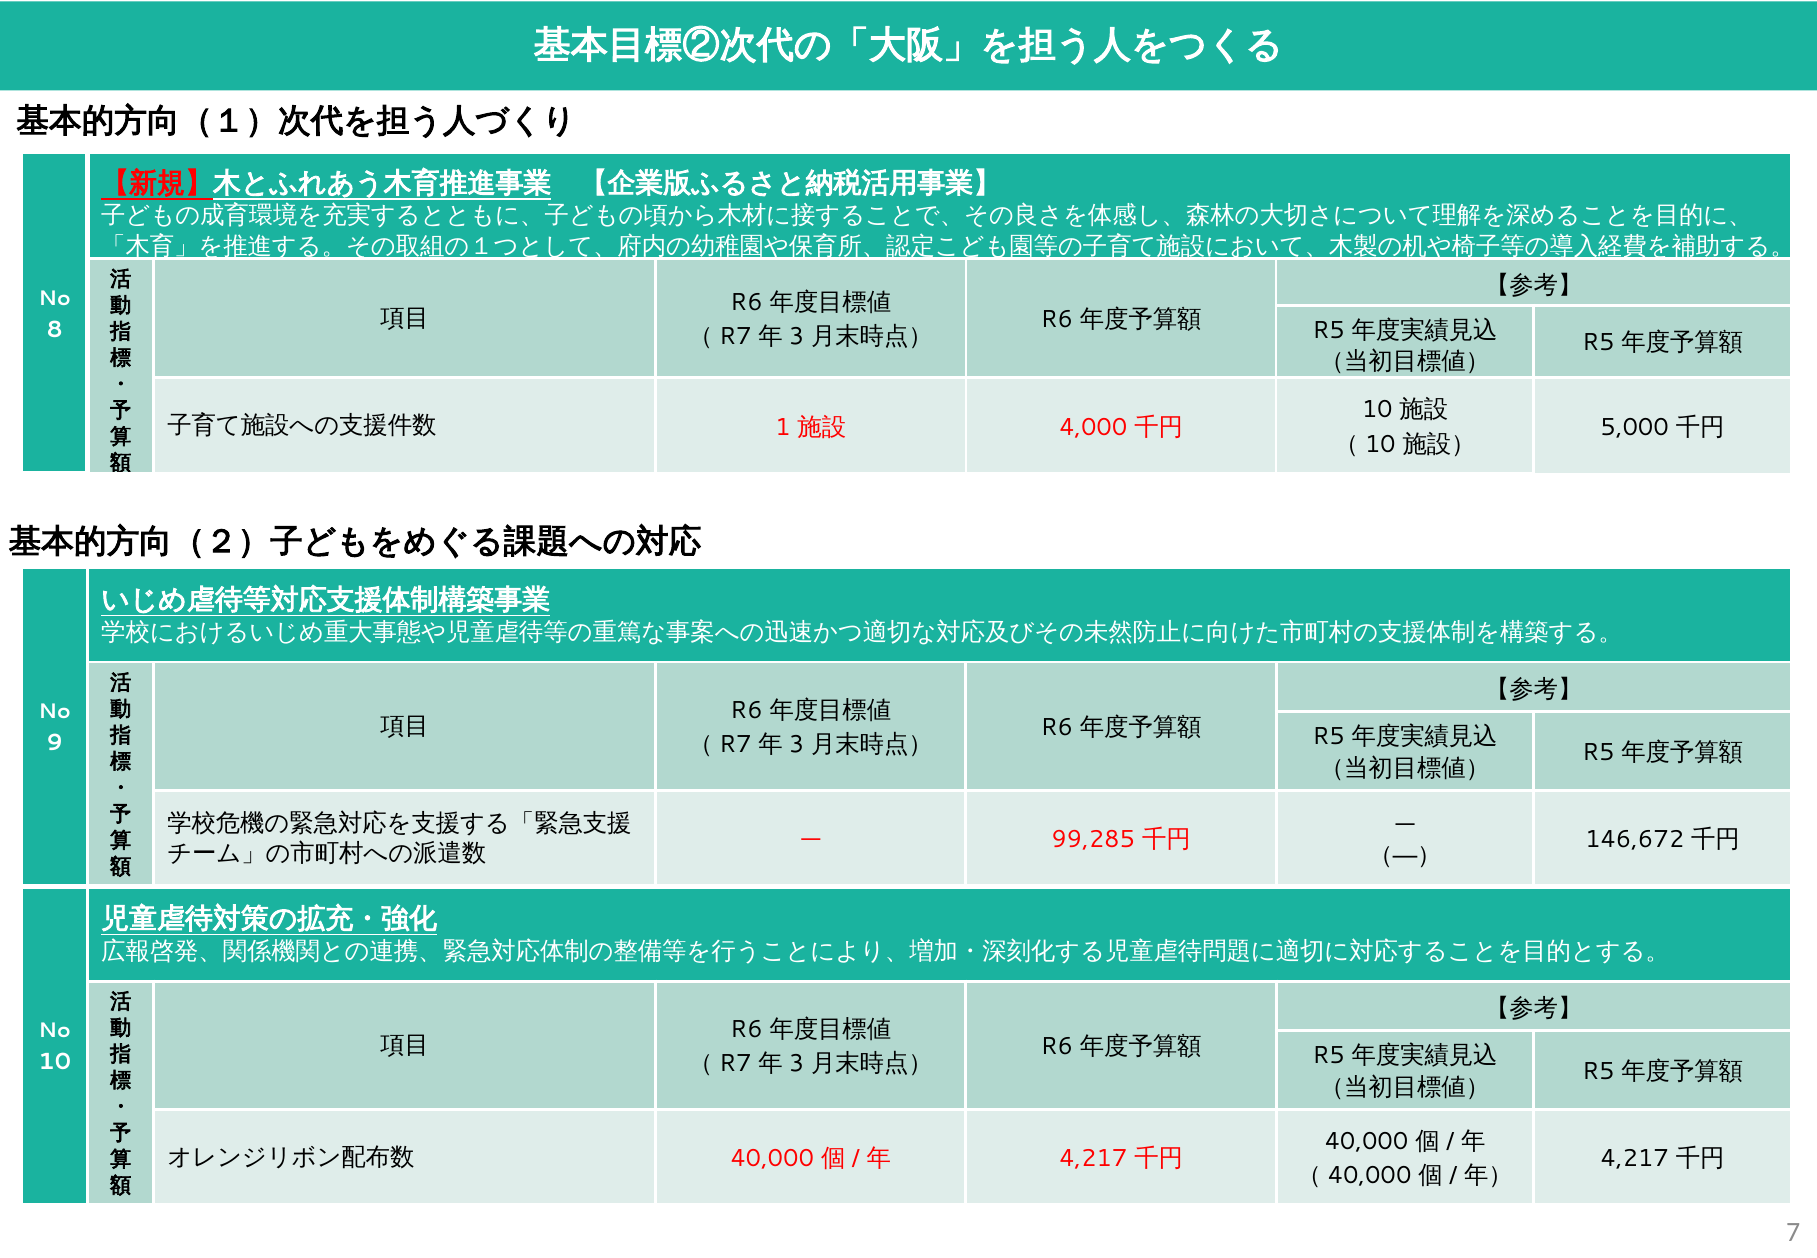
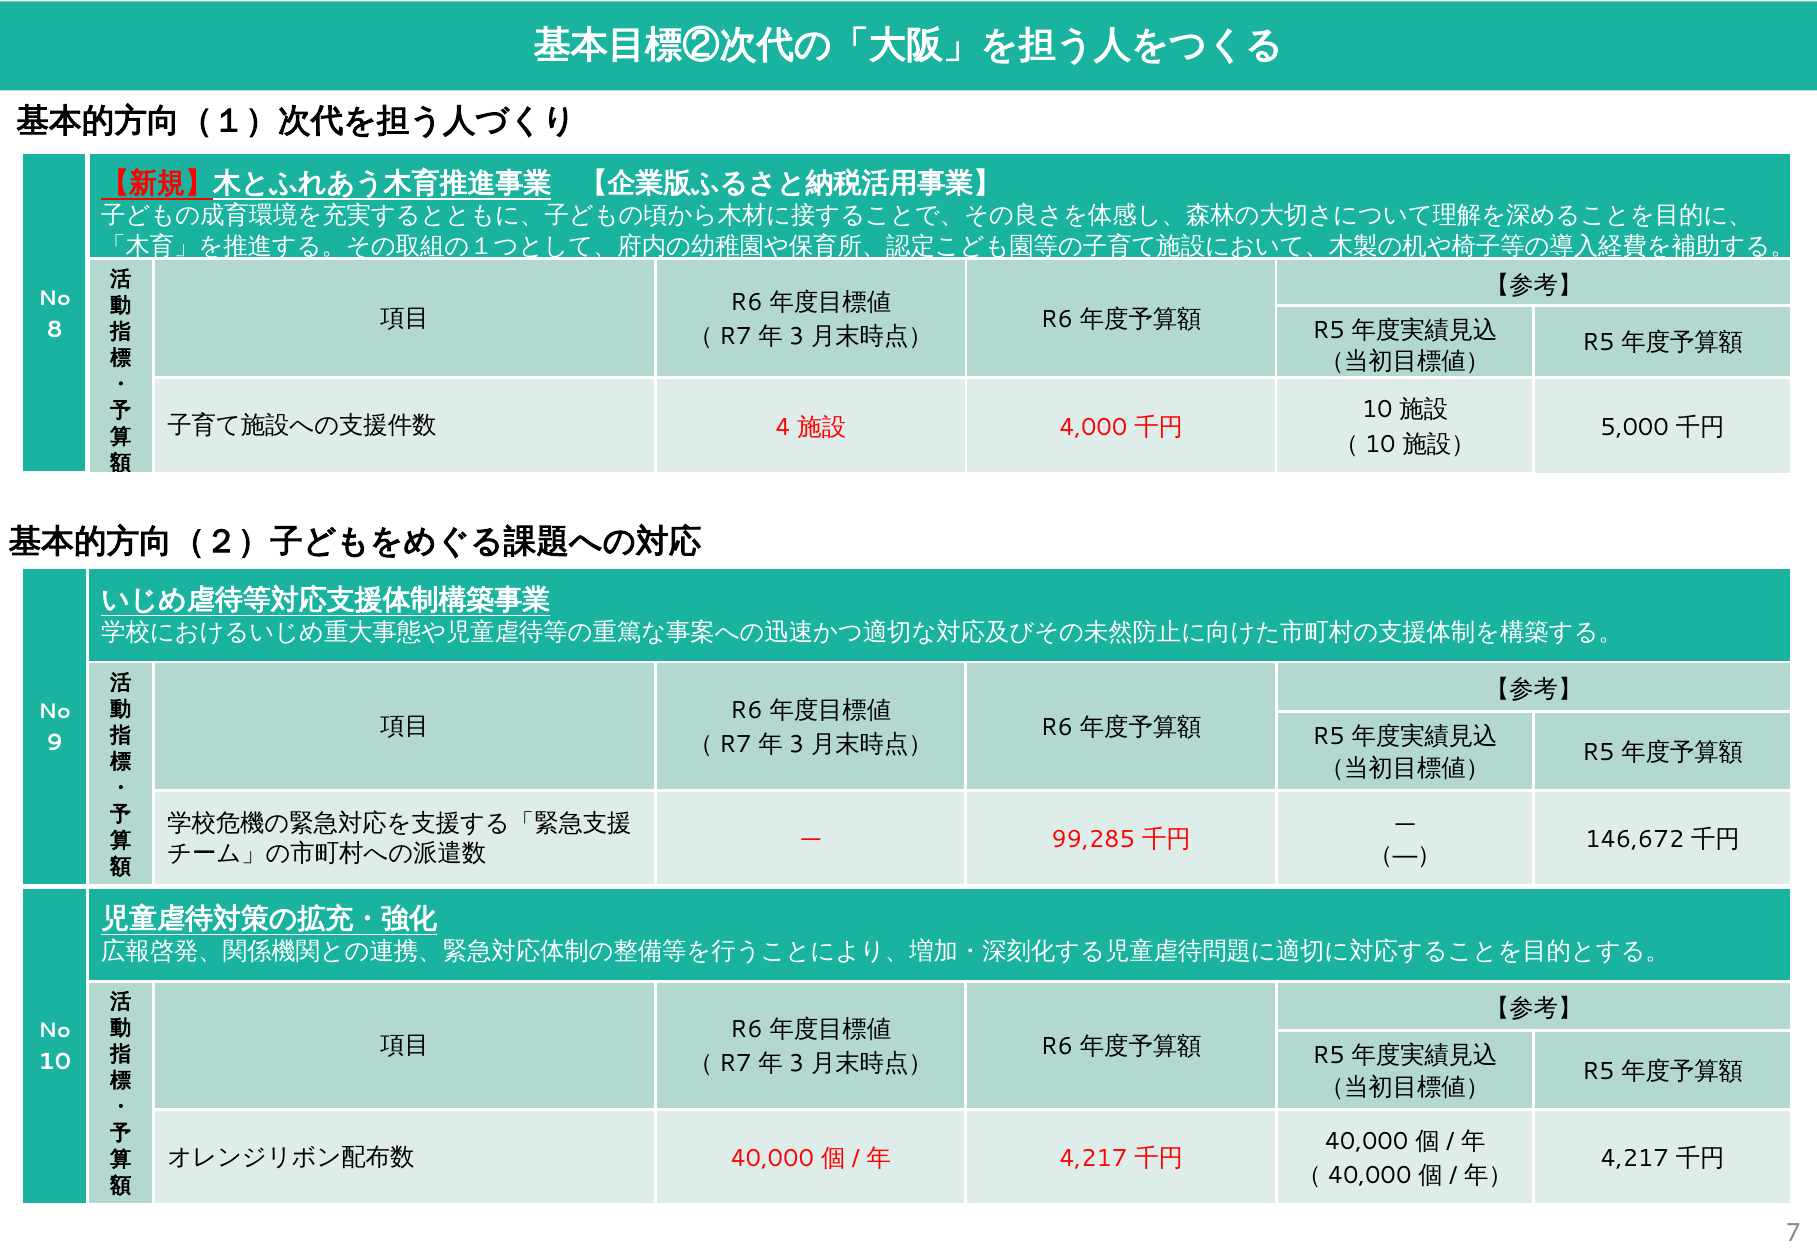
1: 1 -> 4
